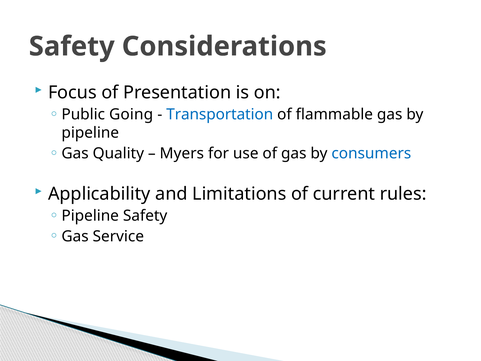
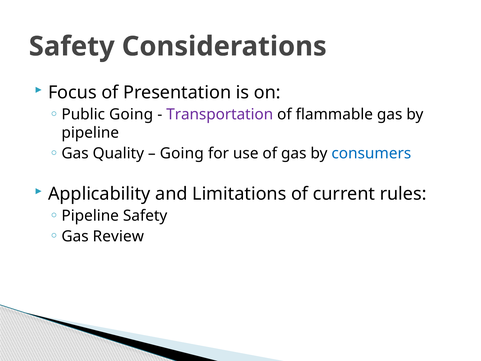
Transportation colour: blue -> purple
Myers at (182, 153): Myers -> Going
Service: Service -> Review
